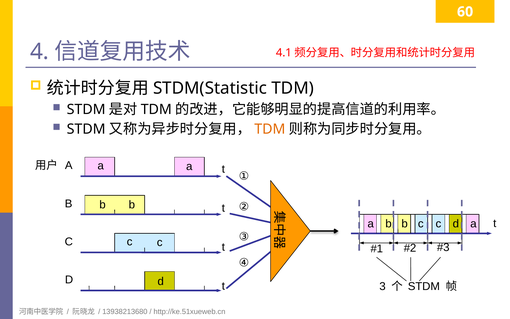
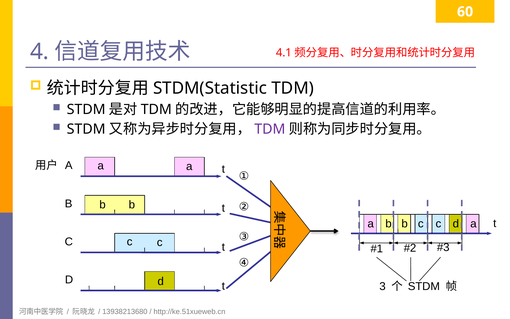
TDM at (270, 129) colour: orange -> purple
